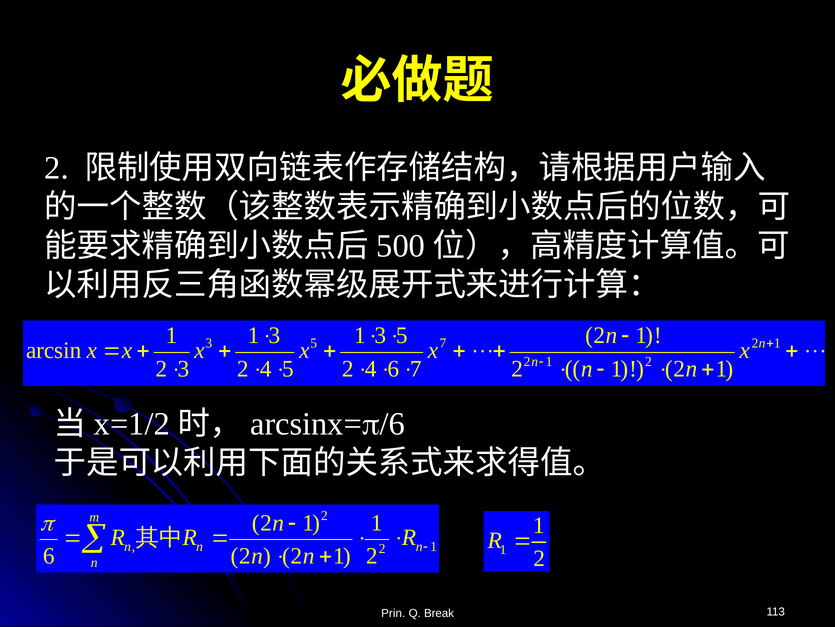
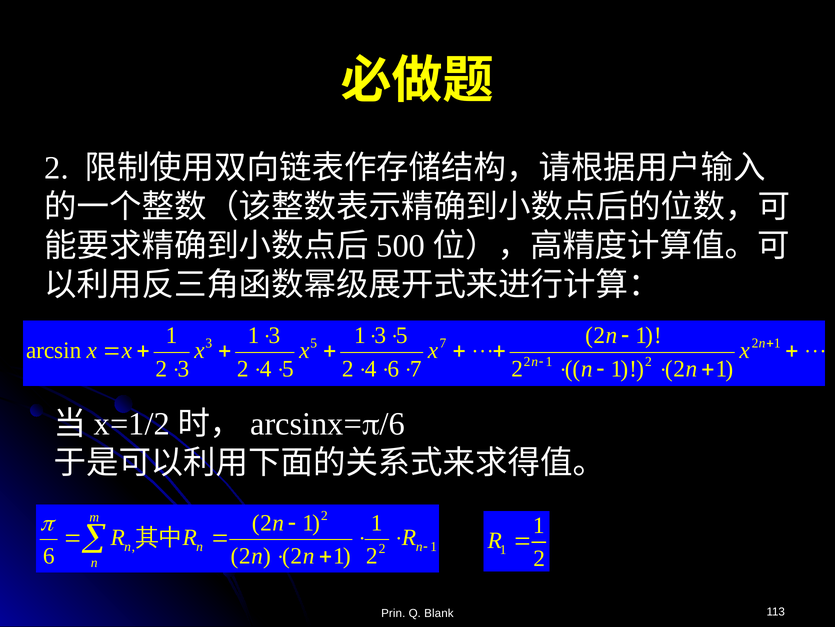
Break: Break -> Blank
